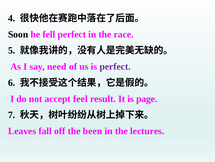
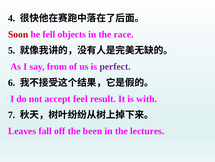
Soon colour: black -> red
fell perfect: perfect -> objects
need: need -> from
page: page -> with
